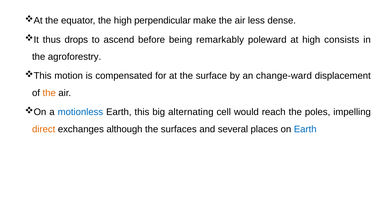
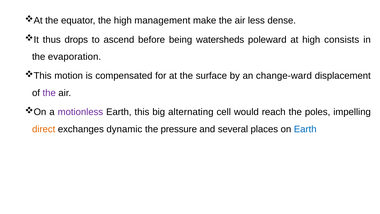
perpendicular: perpendicular -> management
remarkably: remarkably -> watersheds
agroforestry: agroforestry -> evaporation
the at (49, 93) colour: orange -> purple
motionless colour: blue -> purple
although: although -> dynamic
surfaces: surfaces -> pressure
